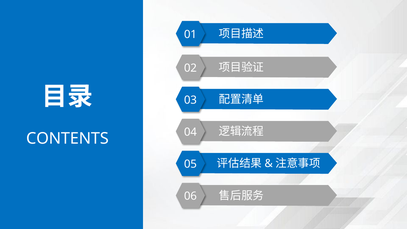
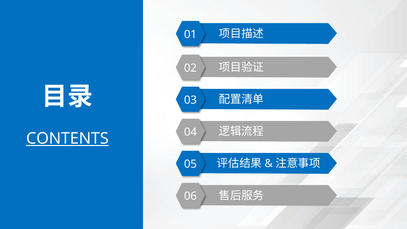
CONTENTS underline: none -> present
